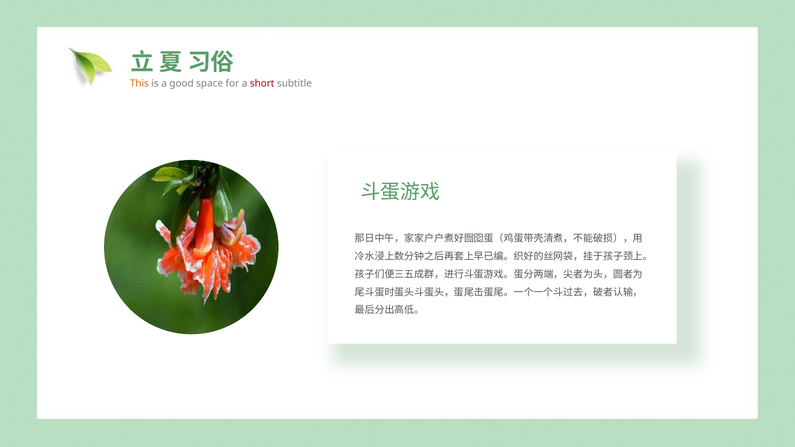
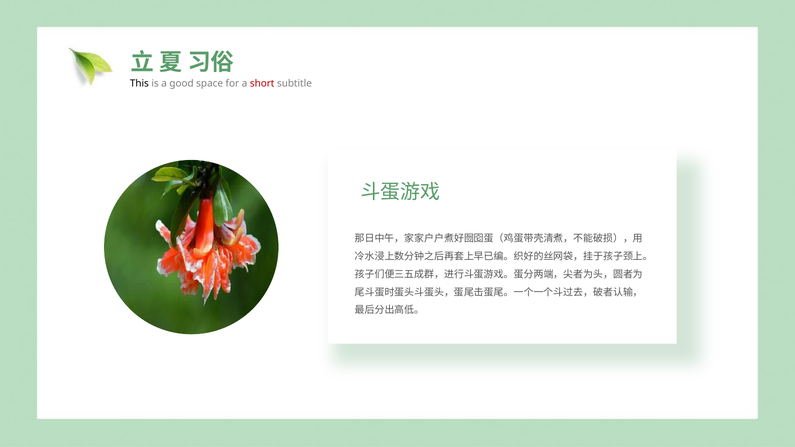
This colour: orange -> black
